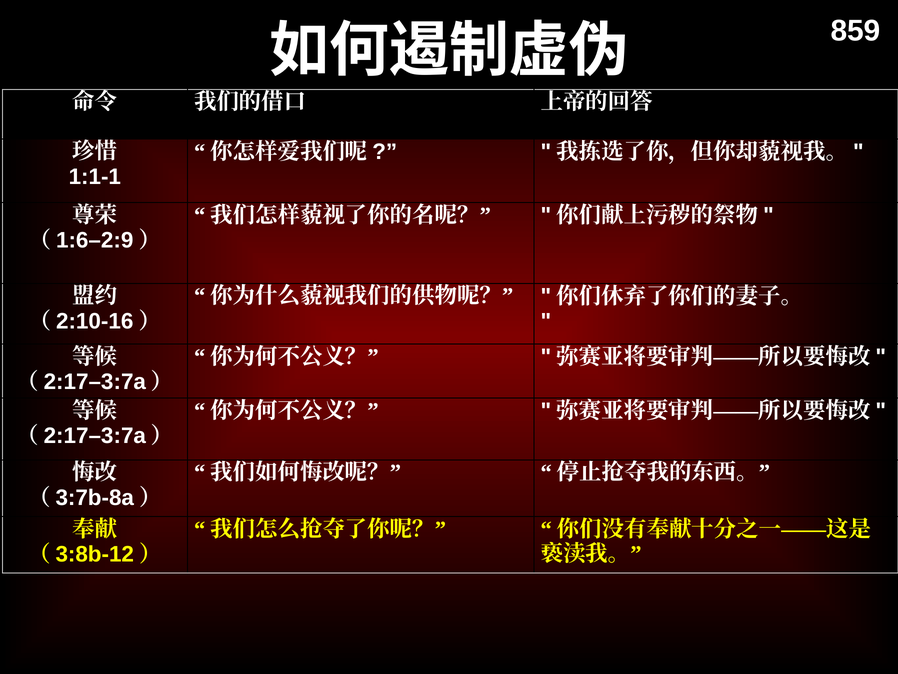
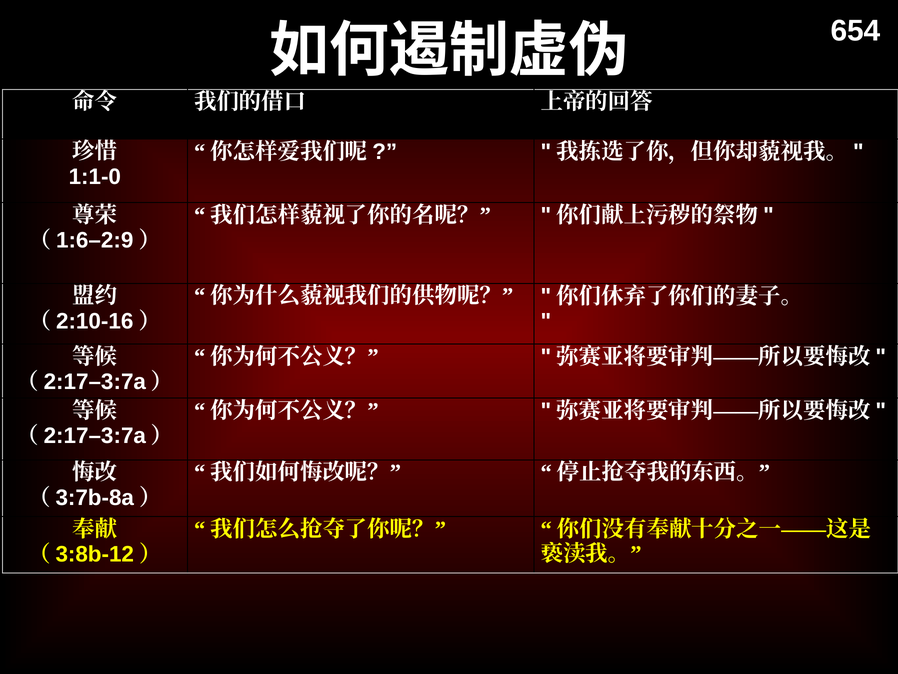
859: 859 -> 654
1:1-1: 1:1-1 -> 1:1-0
